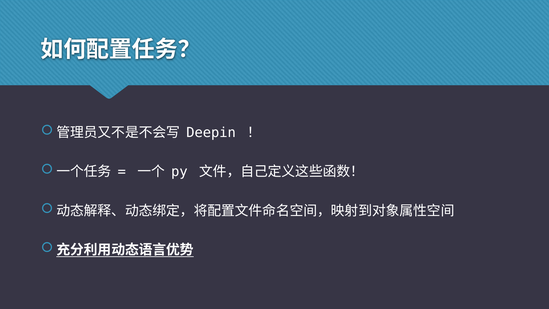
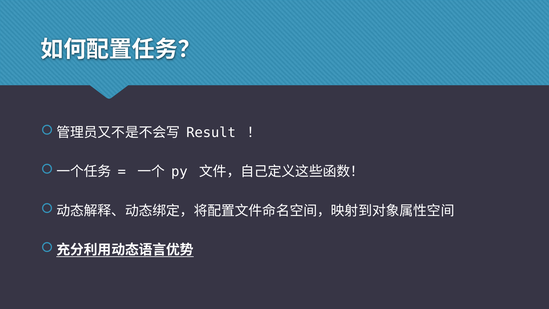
Deepin: Deepin -> Result
